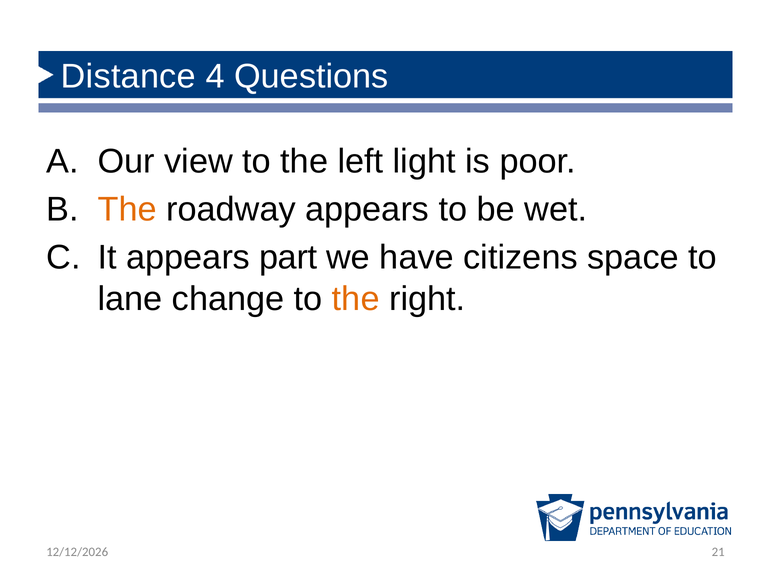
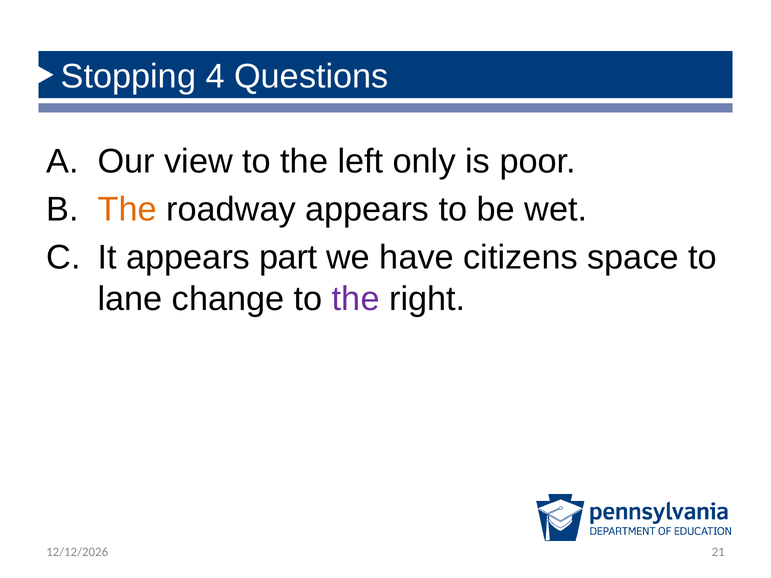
Distance: Distance -> Stopping
light: light -> only
the at (356, 299) colour: orange -> purple
